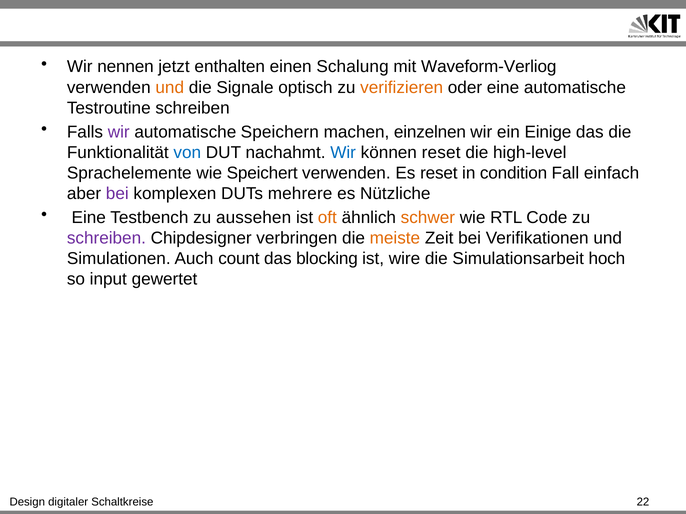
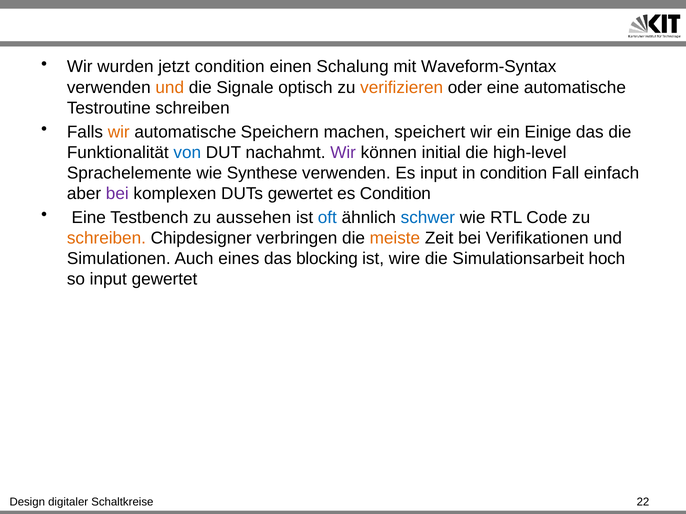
nennen: nennen -> wurden
jetzt enthalten: enthalten -> condition
Waveform-Verliog: Waveform-Verliog -> Waveform-Syntax
wir at (119, 132) colour: purple -> orange
einzelnen: einzelnen -> speichert
Wir at (343, 153) colour: blue -> purple
können reset: reset -> initial
Speichert: Speichert -> Synthese
Es reset: reset -> input
DUTs mehrere: mehrere -> gewertet
es Nützliche: Nützliche -> Condition
oft colour: orange -> blue
schwer colour: orange -> blue
schreiben at (106, 238) colour: purple -> orange
count: count -> eines
